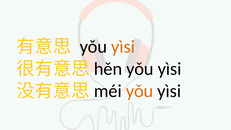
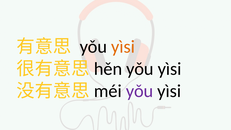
yǒu at (140, 91) colour: orange -> purple
